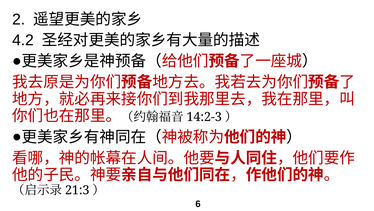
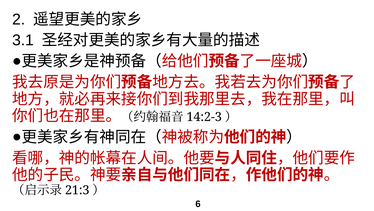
4.2: 4.2 -> 3.1
